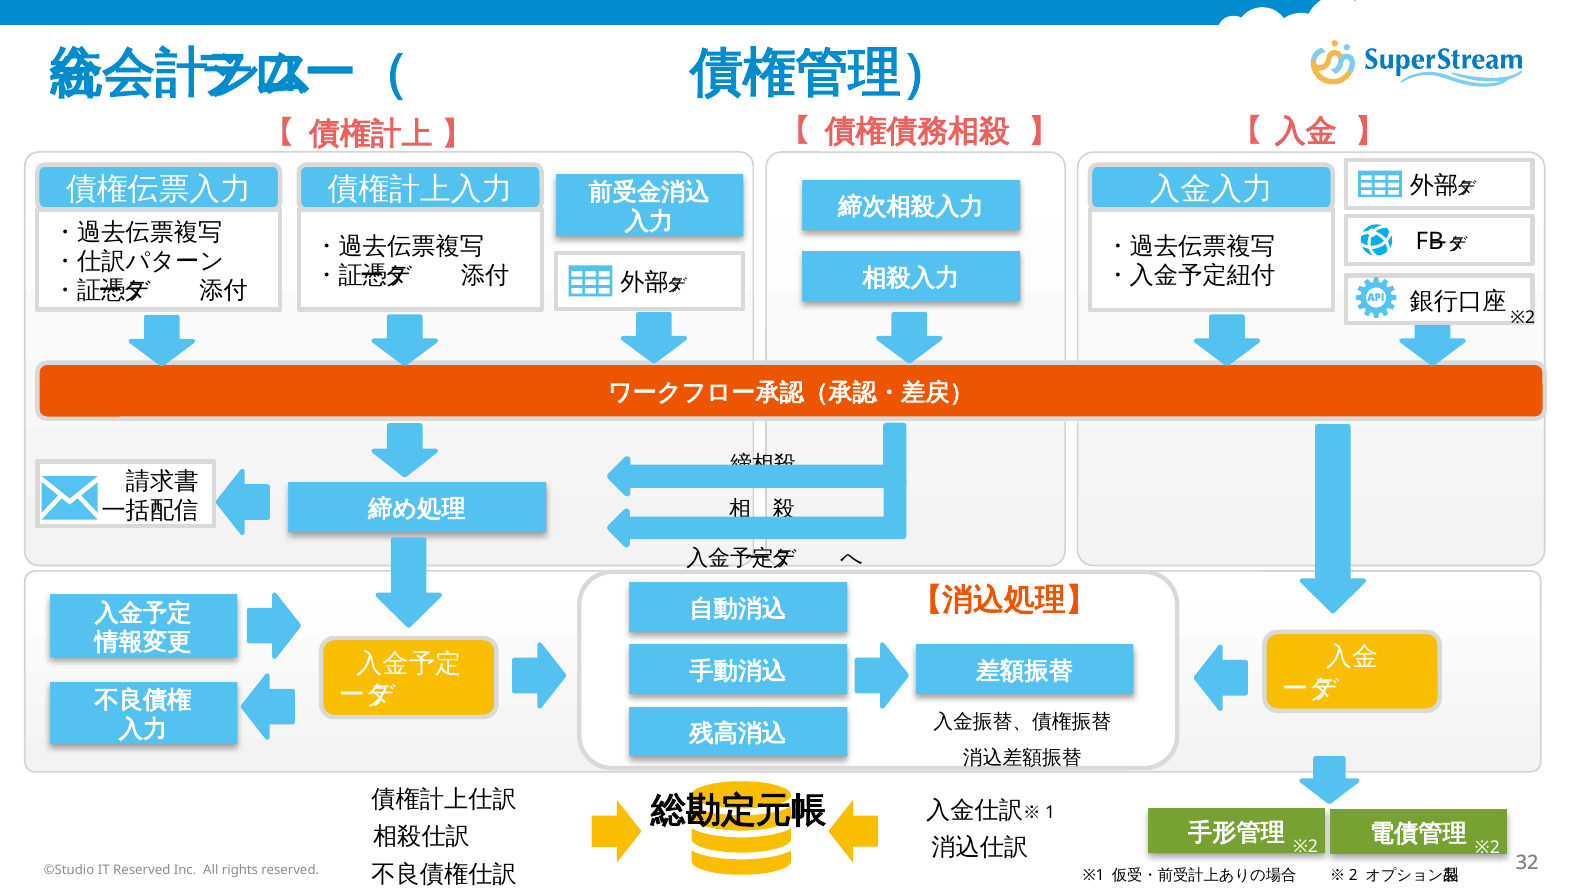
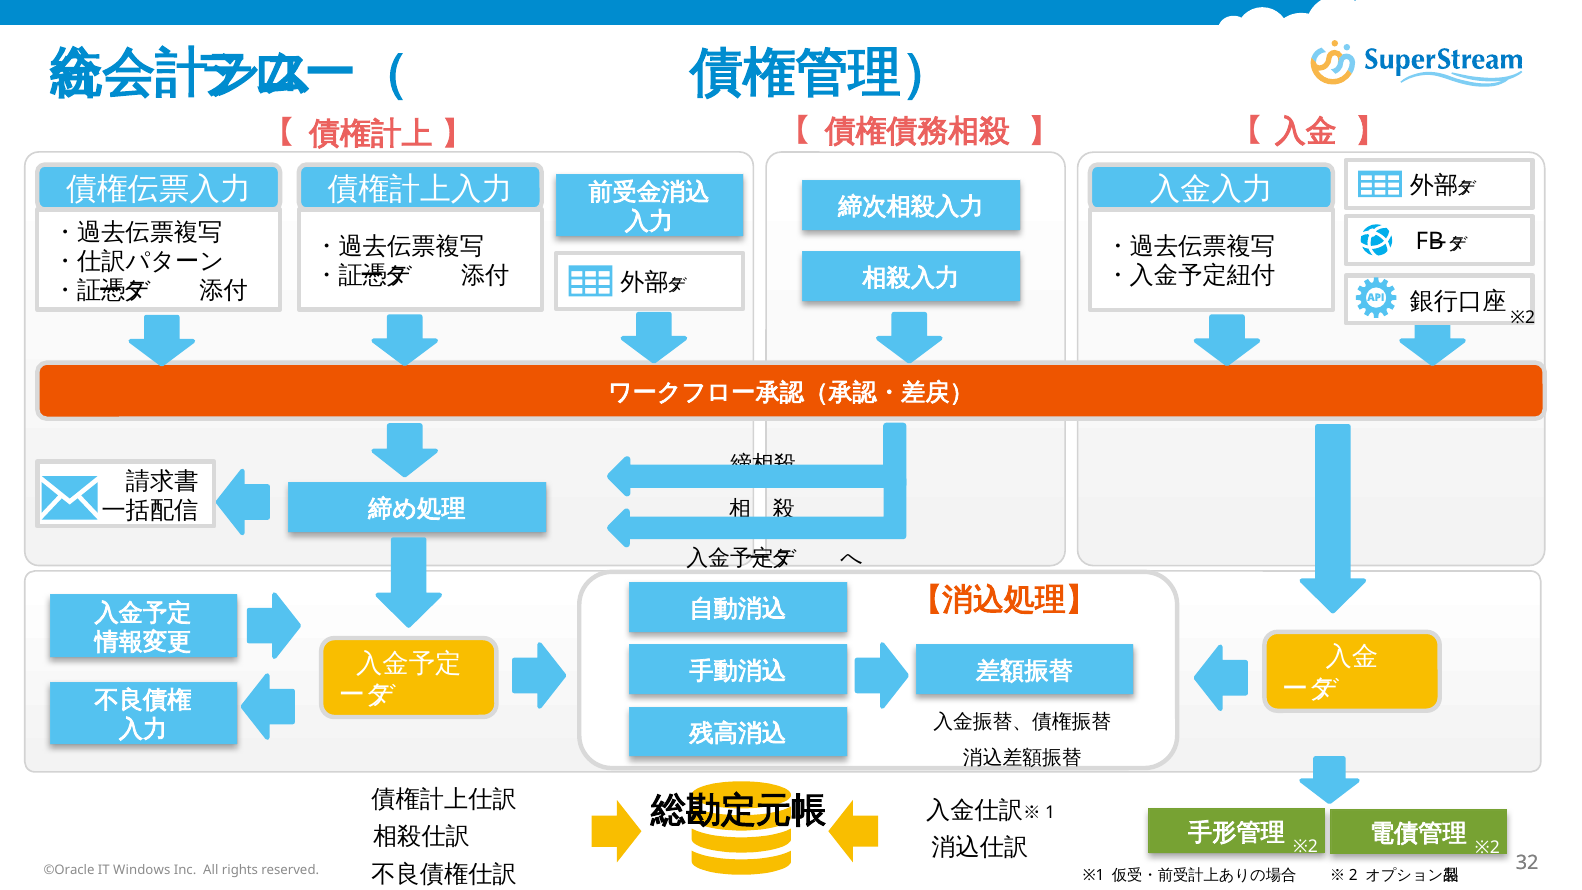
©Studio: ©Studio -> ©Oracle
IT Reserved: Reserved -> Windows
